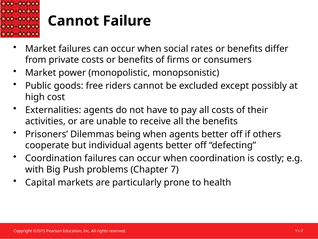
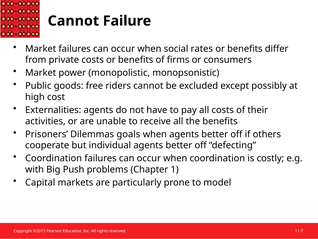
being: being -> goals
7: 7 -> 1
health: health -> model
